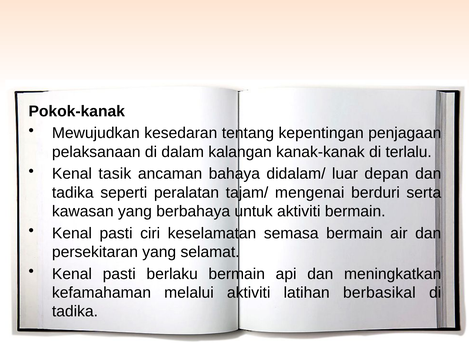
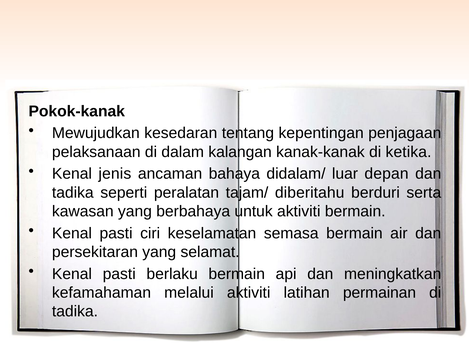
terlalu: terlalu -> ketika
tasik: tasik -> jenis
mengenai: mengenai -> diberitahu
berbasikal: berbasikal -> permainan
